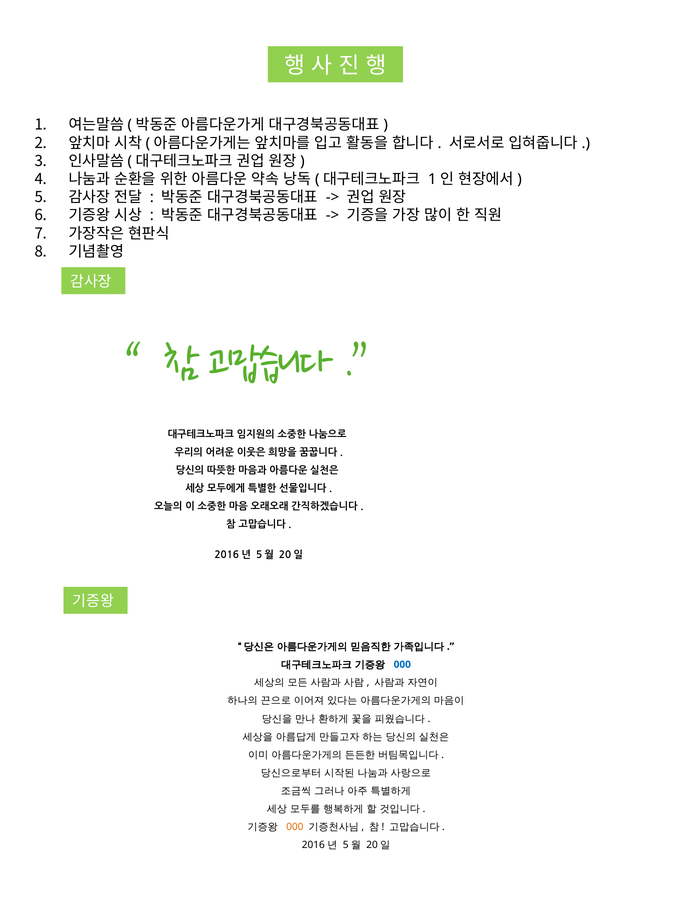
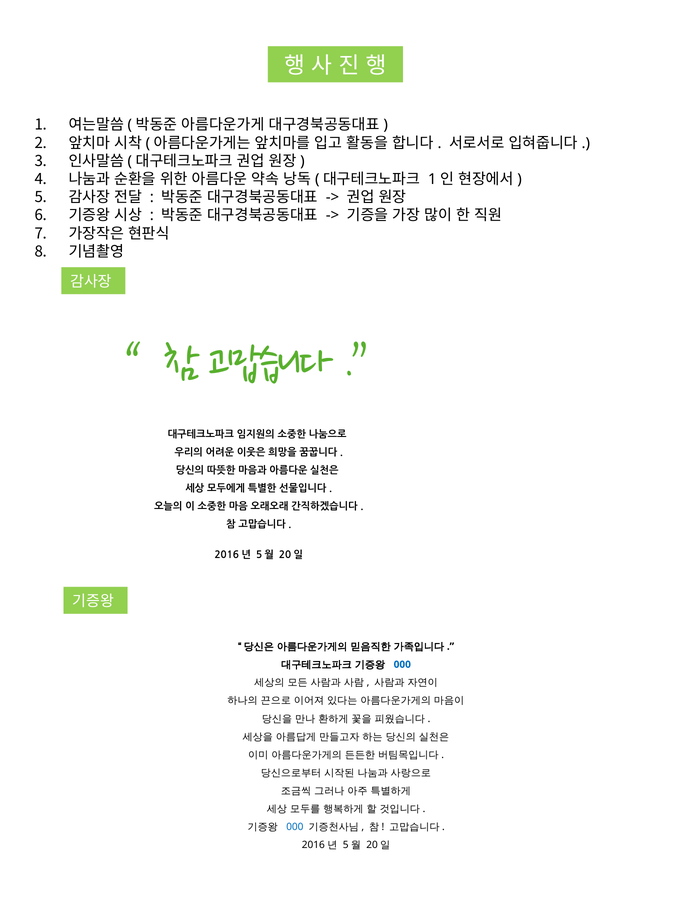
000 at (295, 826) colour: orange -> blue
